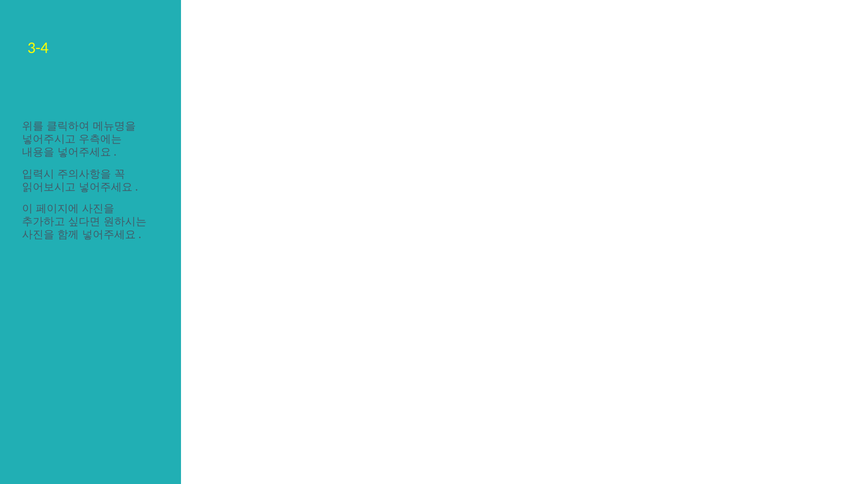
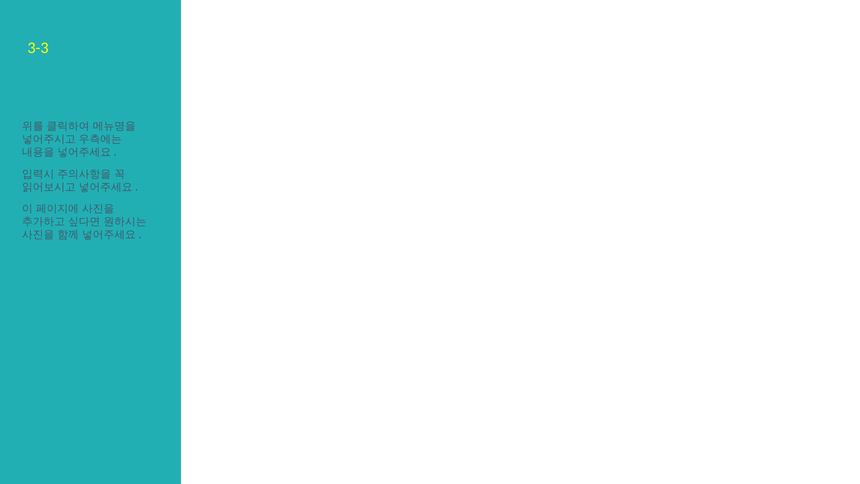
3-4: 3-4 -> 3-3
